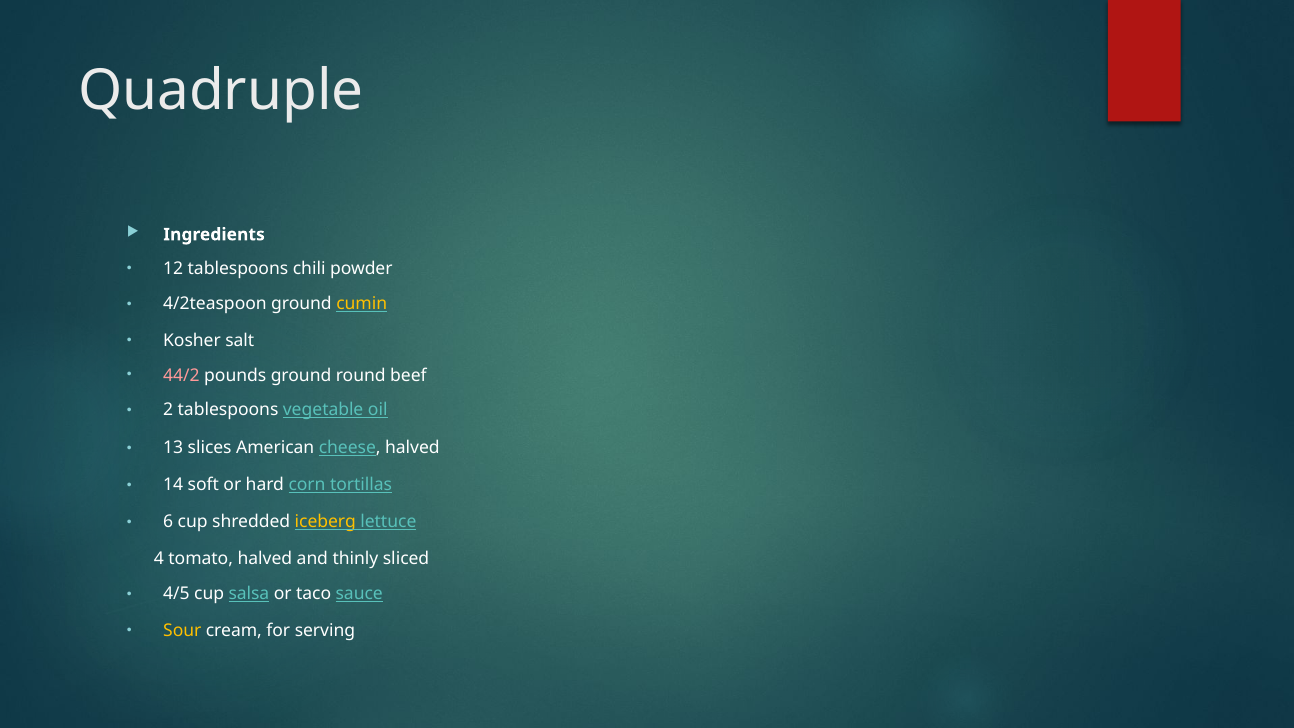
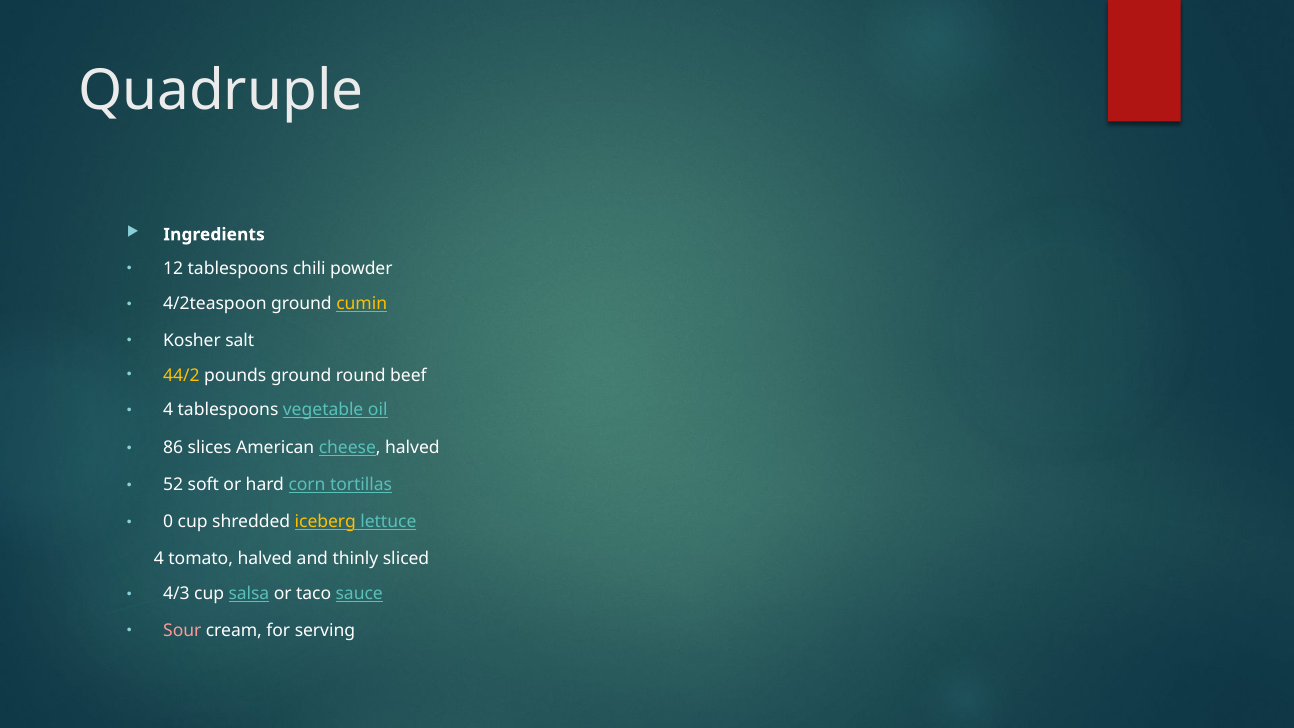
44/2 colour: pink -> yellow
2 at (168, 410): 2 -> 4
13: 13 -> 86
14: 14 -> 52
6: 6 -> 0
4/5: 4/5 -> 4/3
Sour colour: yellow -> pink
